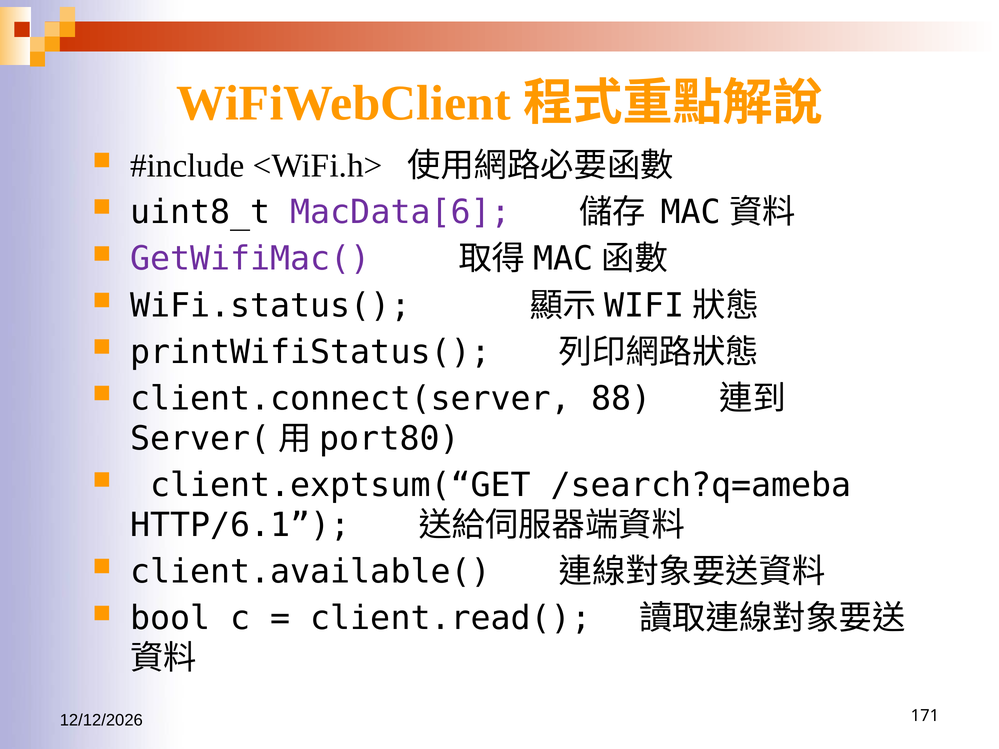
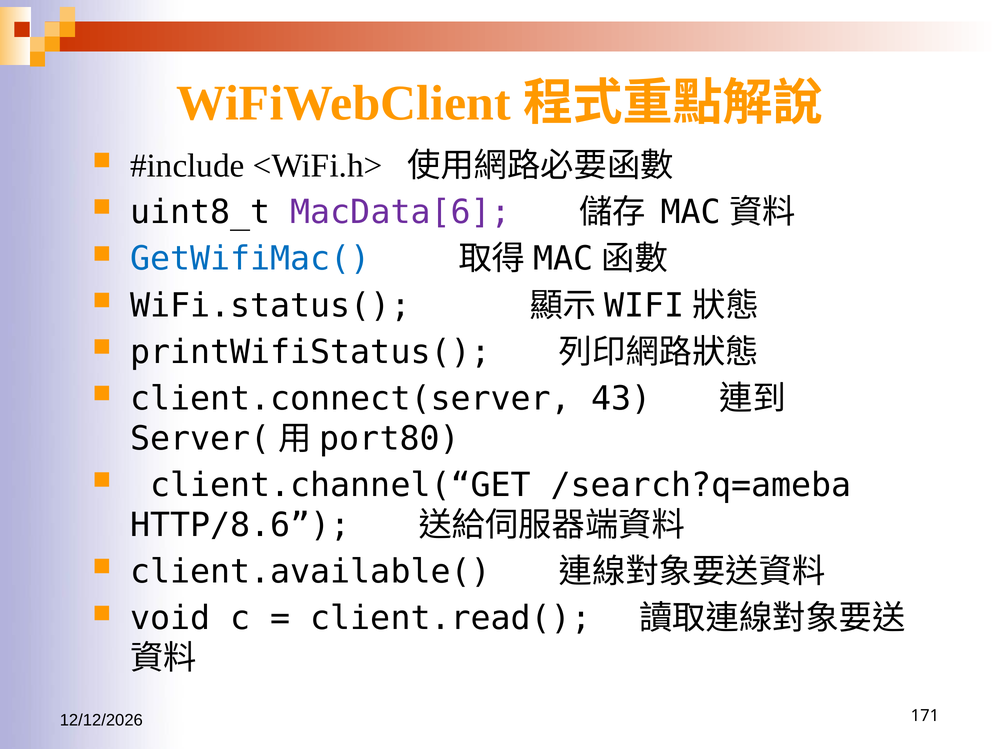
GetWifiMac( colour: purple -> blue
88: 88 -> 43
client.exptsum(“GET: client.exptsum(“GET -> client.channel(“GET
HTTP/6.1: HTTP/6.1 -> HTTP/8.6
bool: bool -> void
